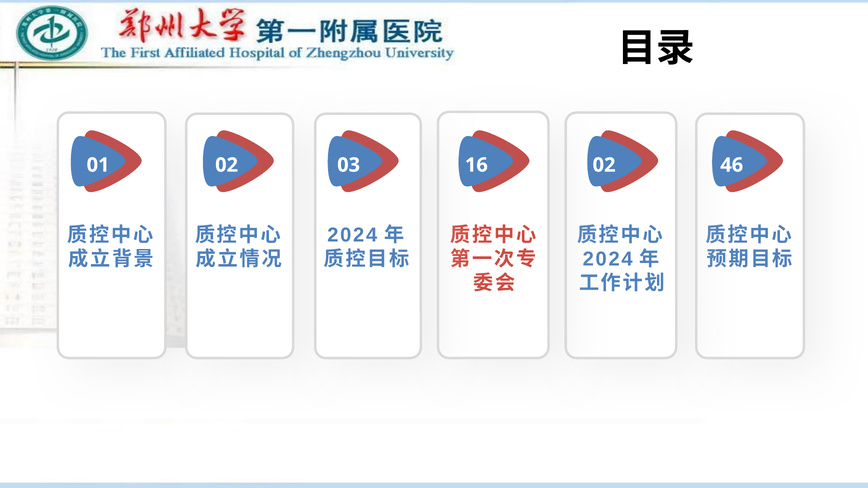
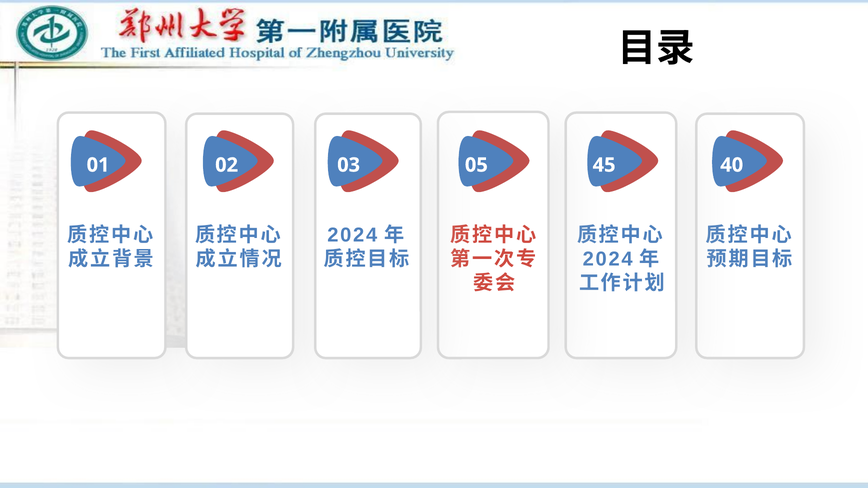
16: 16 -> 05
02 02: 02 -> 45
46: 46 -> 40
